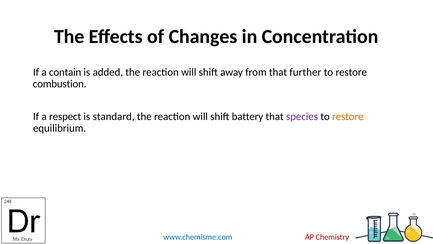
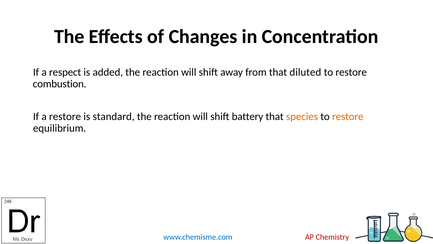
contain: contain -> respect
further: further -> diluted
a respect: respect -> restore
species colour: purple -> orange
